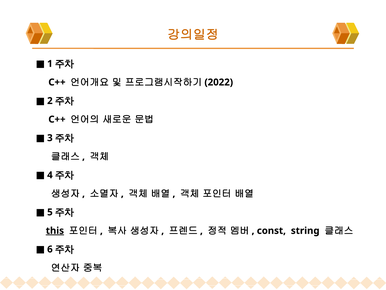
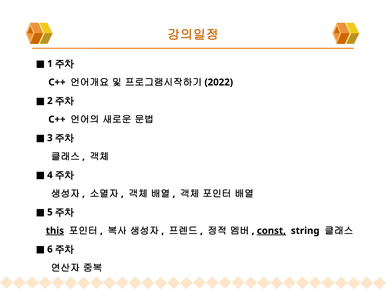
const underline: none -> present
